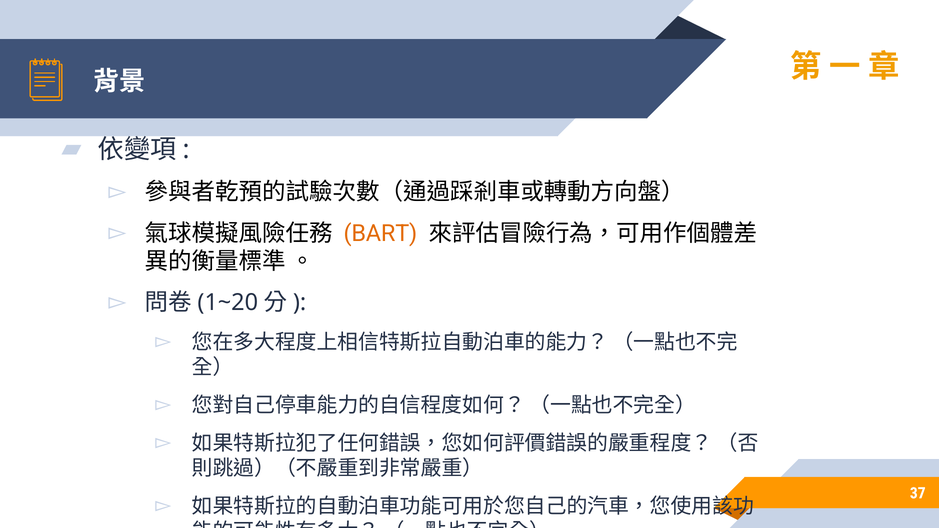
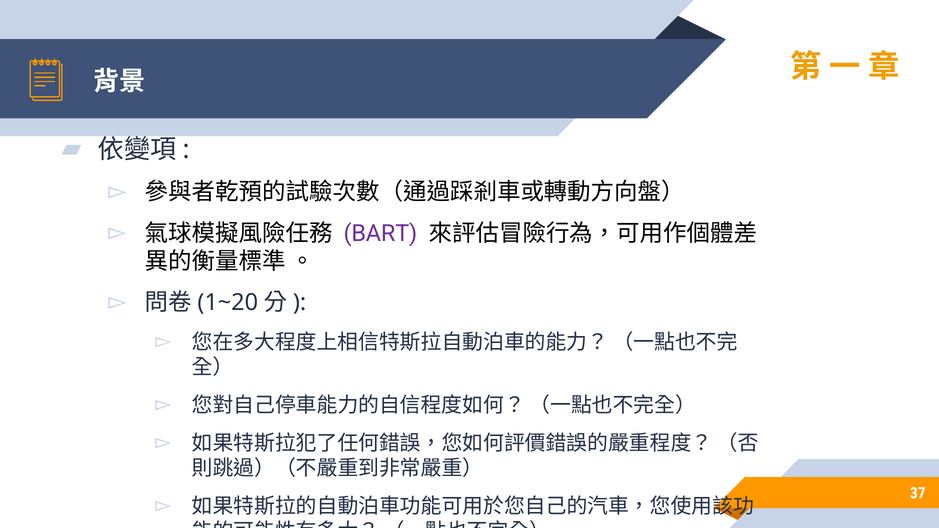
BART colour: orange -> purple
